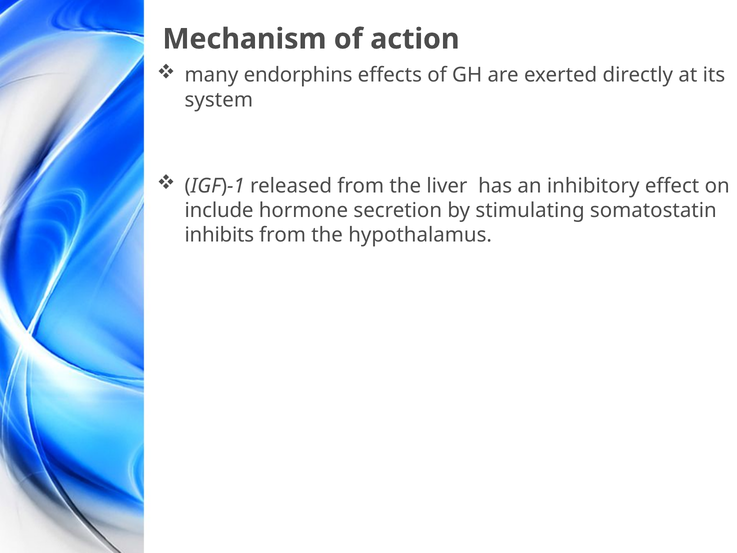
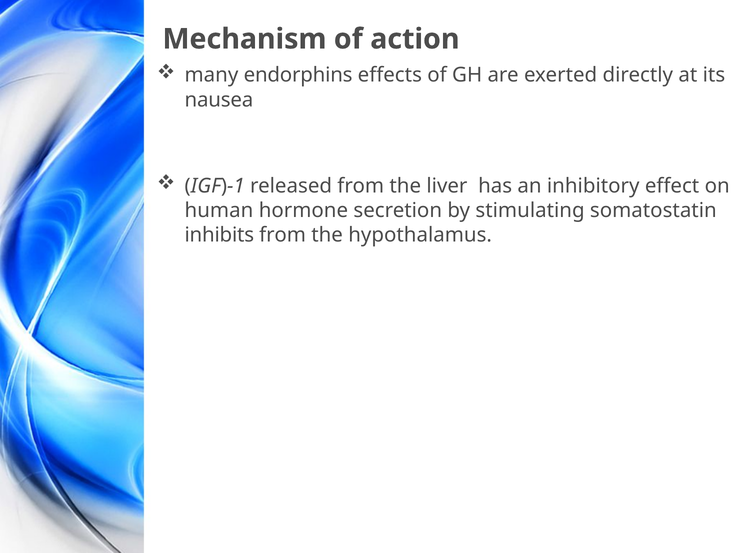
system: system -> nausea
include: include -> human
